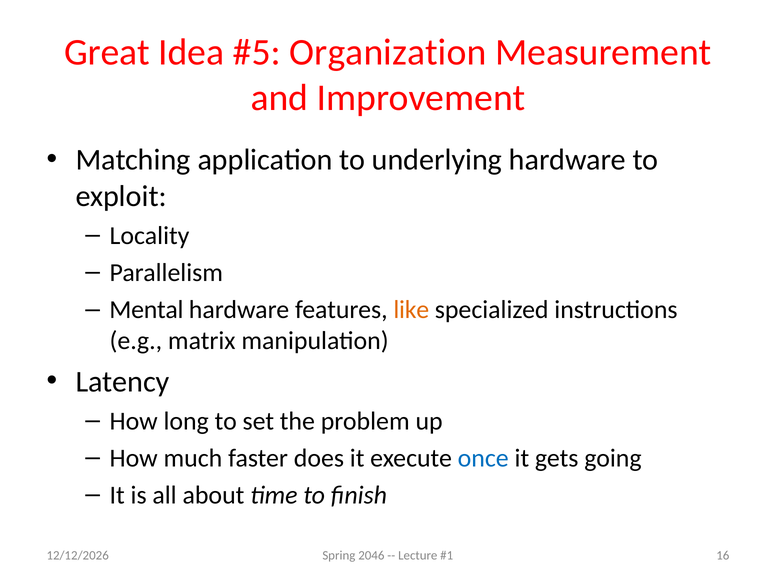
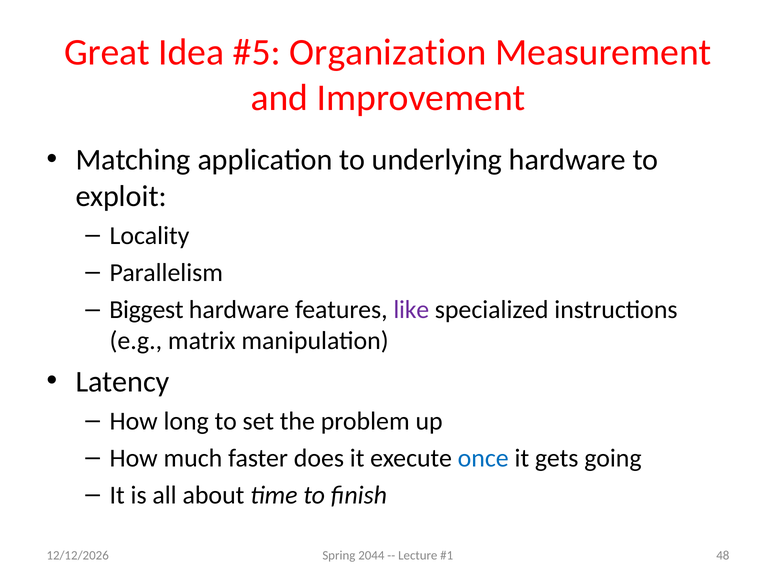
Mental: Mental -> Biggest
like colour: orange -> purple
2046: 2046 -> 2044
16: 16 -> 48
